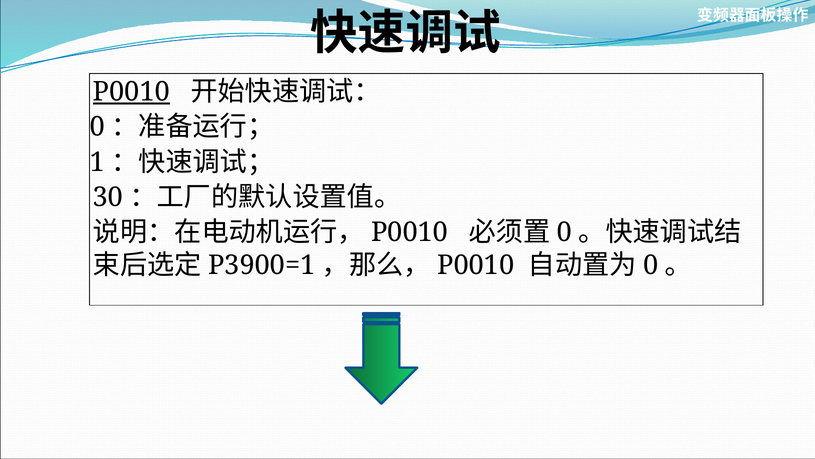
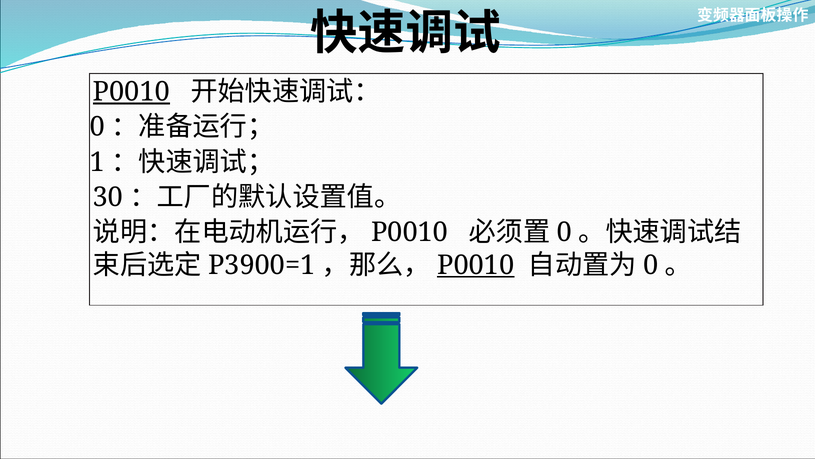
P0010 at (476, 265) underline: none -> present
